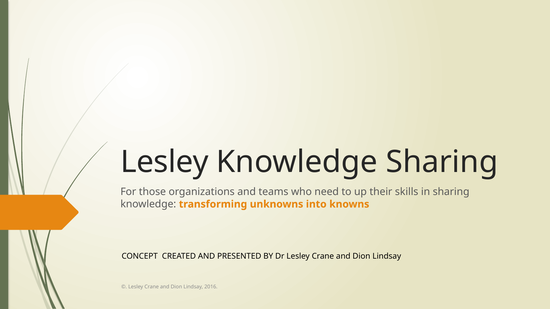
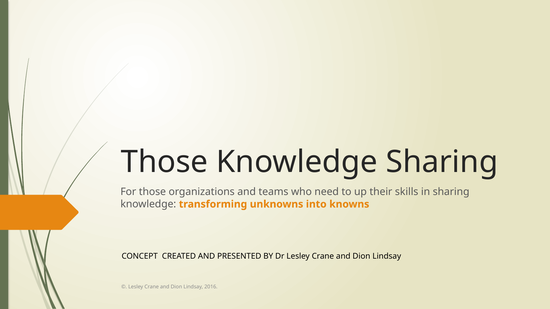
Lesley at (165, 162): Lesley -> Those
